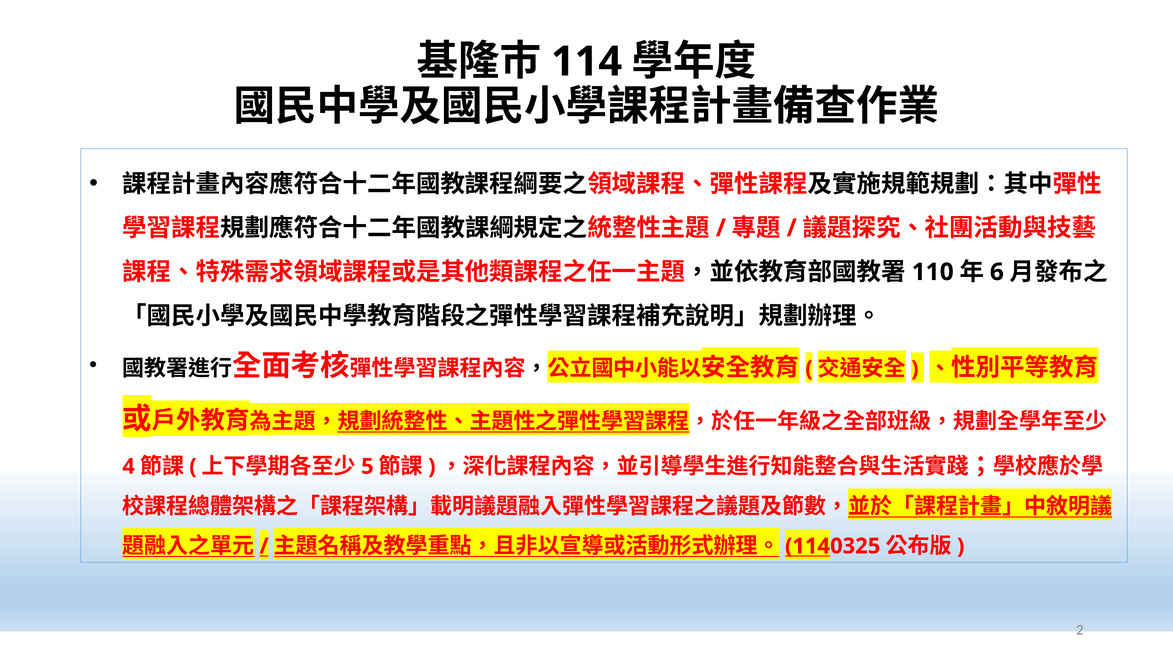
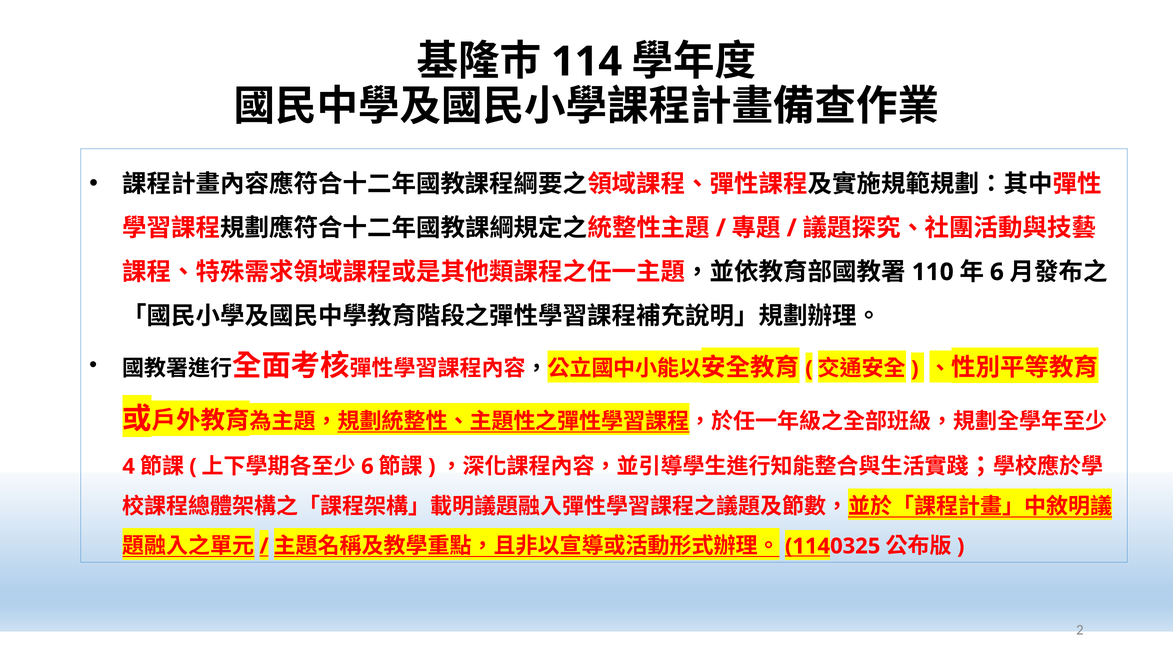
5 at (367, 466): 5 -> 6
